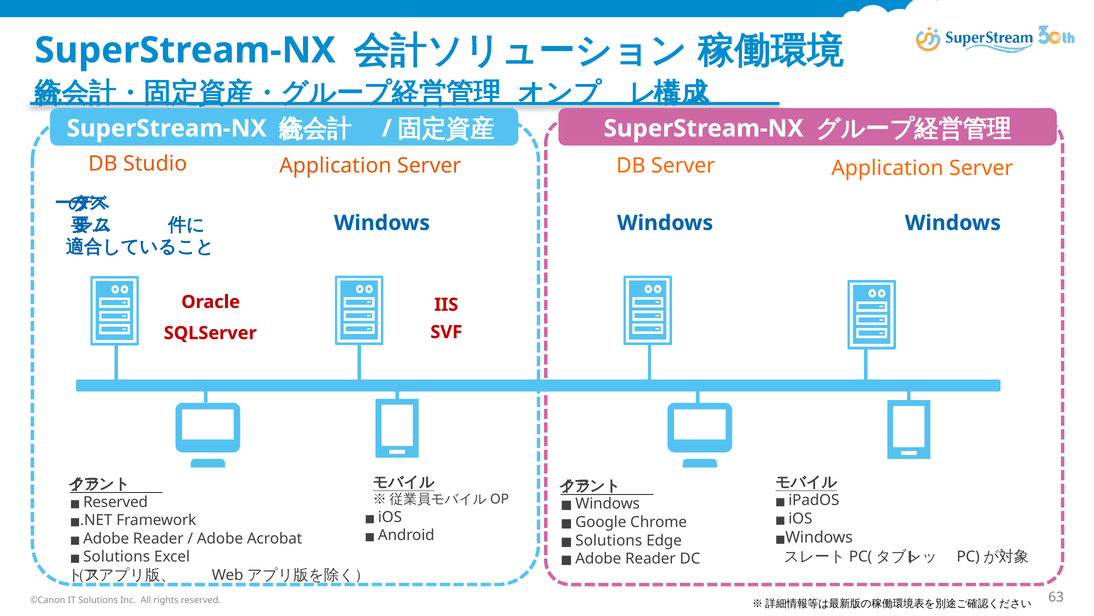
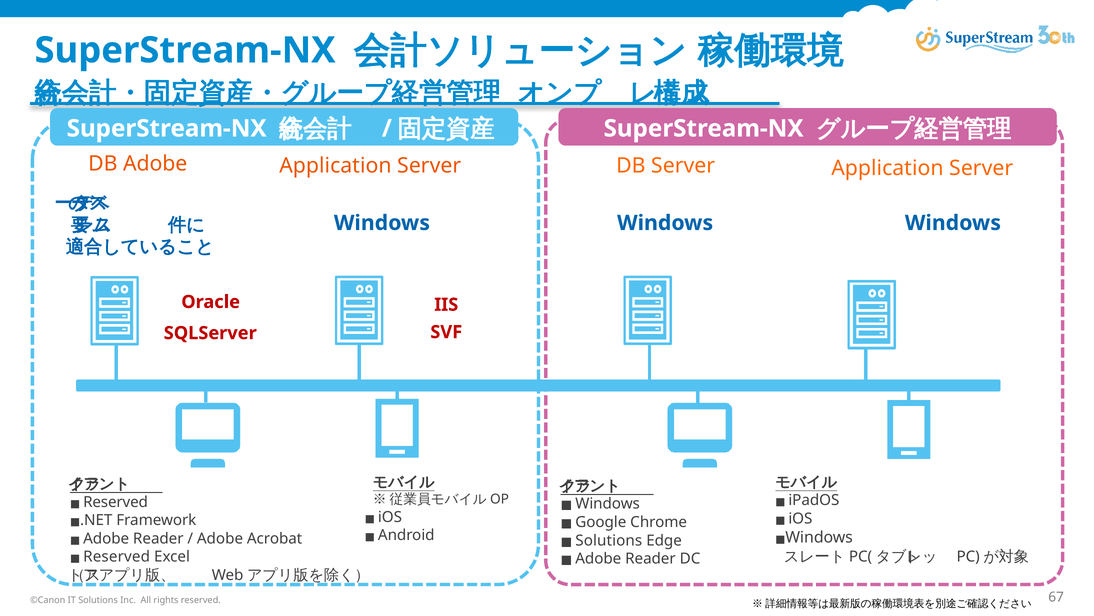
DB Studio: Studio -> Adobe
Solutions at (117, 556): Solutions -> Reserved
63: 63 -> 67
